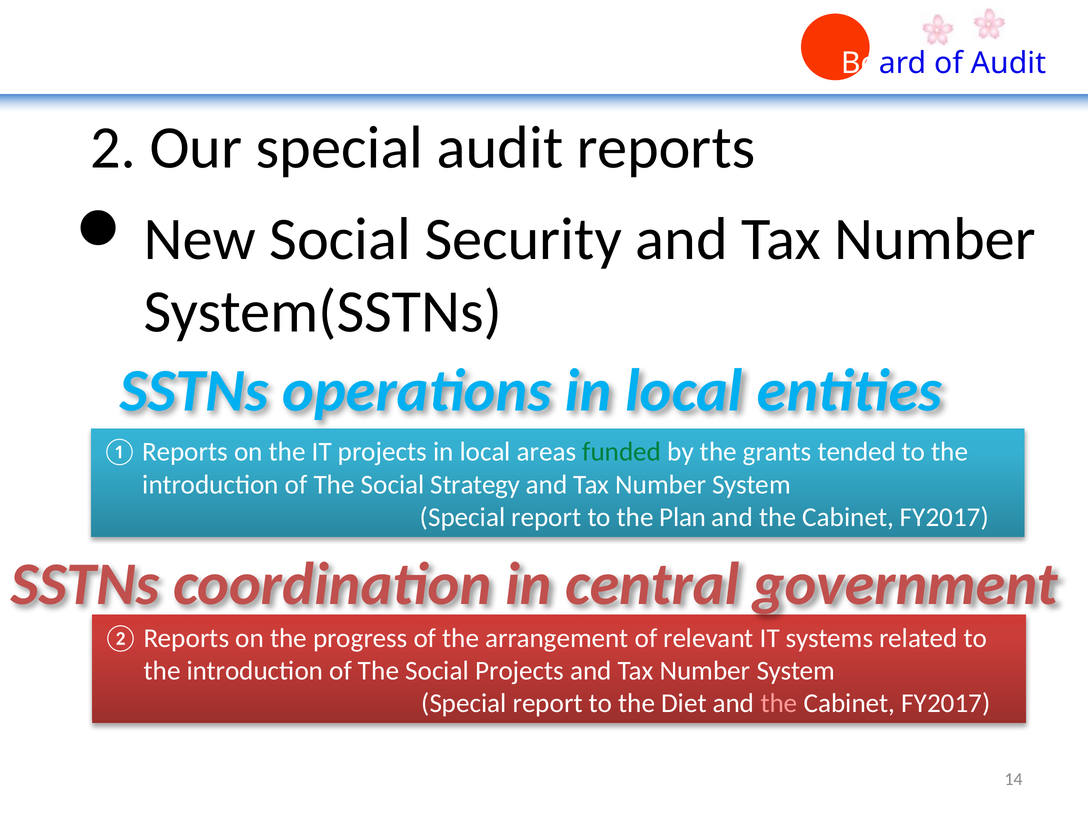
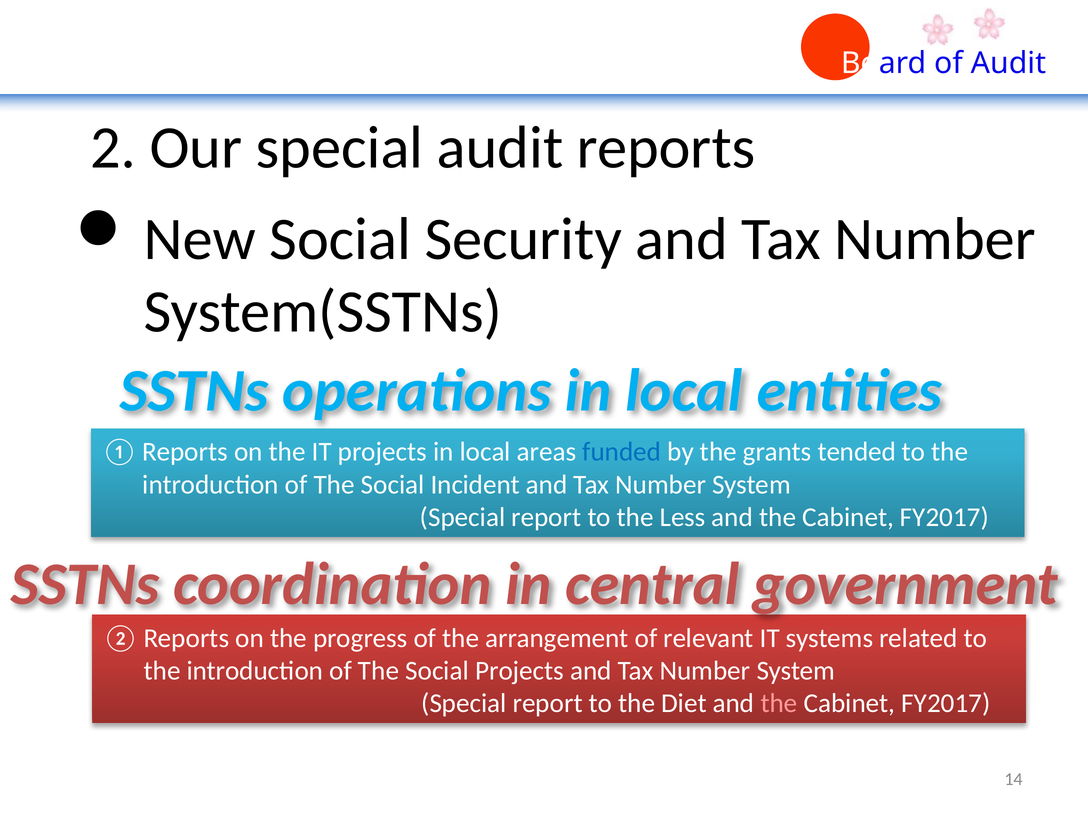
funded colour: green -> blue
Strategy: Strategy -> Incident
Plan: Plan -> Less
